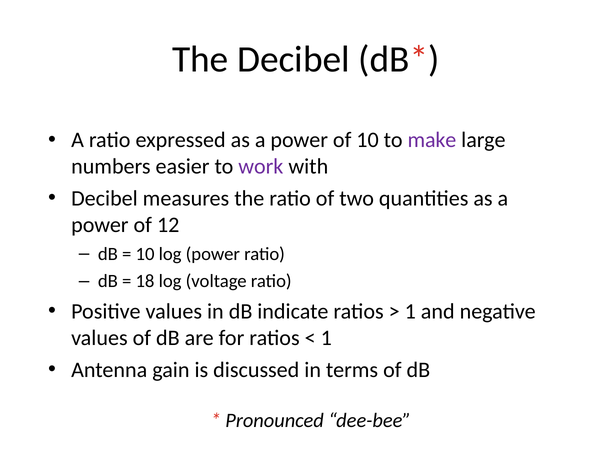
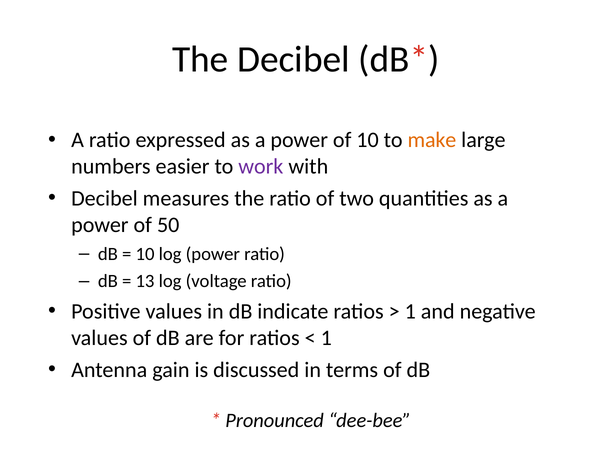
make colour: purple -> orange
12: 12 -> 50
18: 18 -> 13
